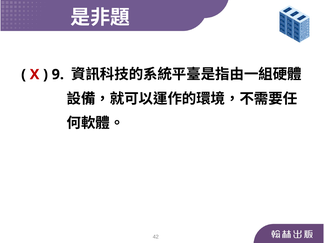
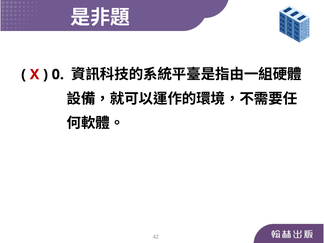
9: 9 -> 0
